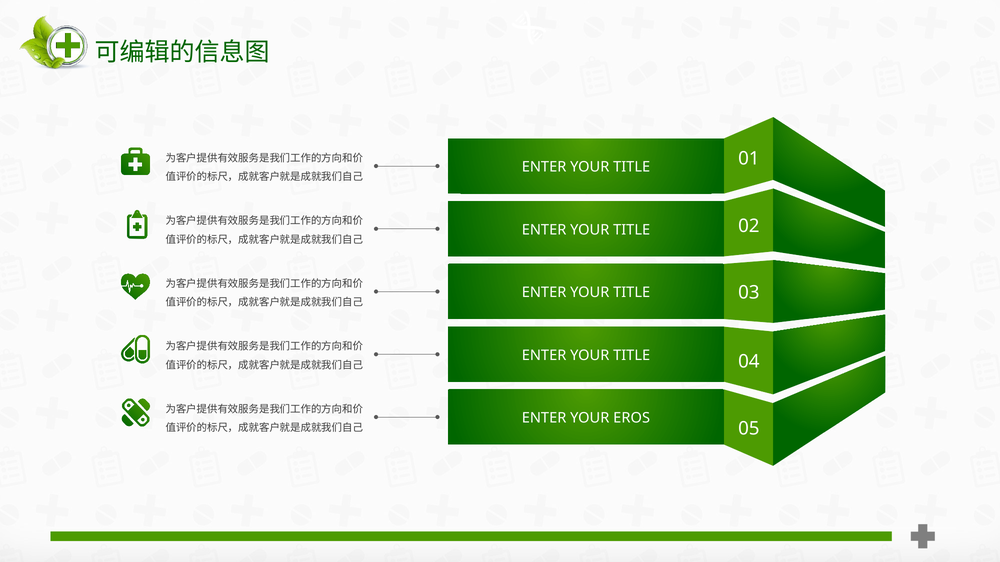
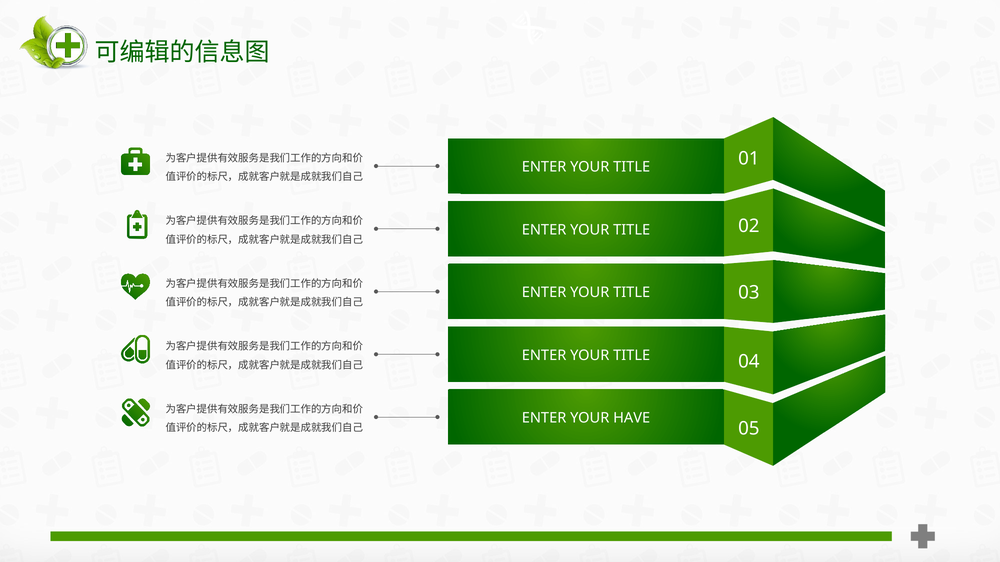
EROS: EROS -> HAVE
